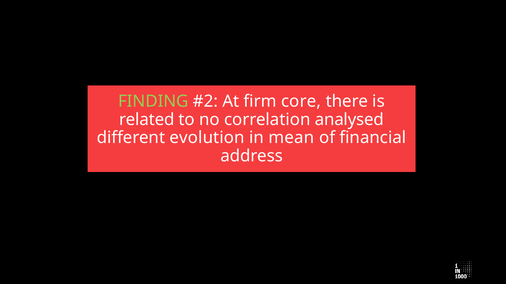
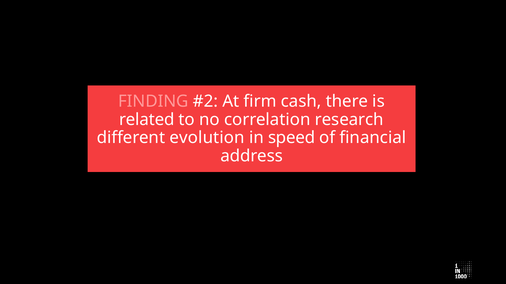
FINDING colour: light green -> pink
core: core -> cash
analysed: analysed -> research
mean: mean -> speed
